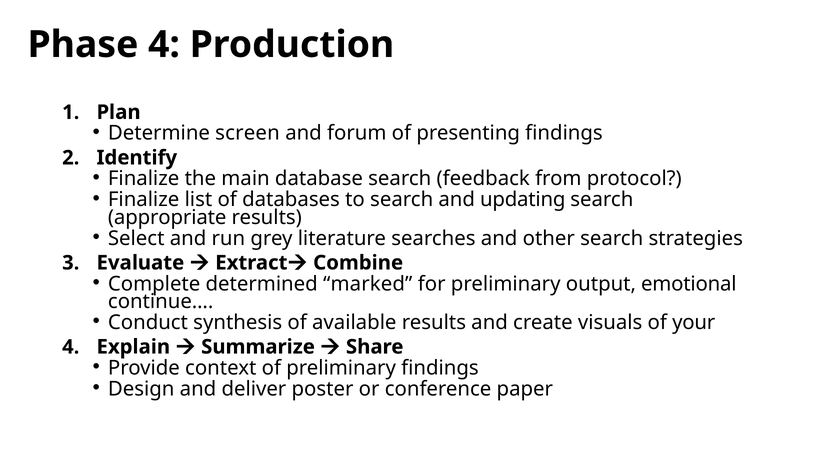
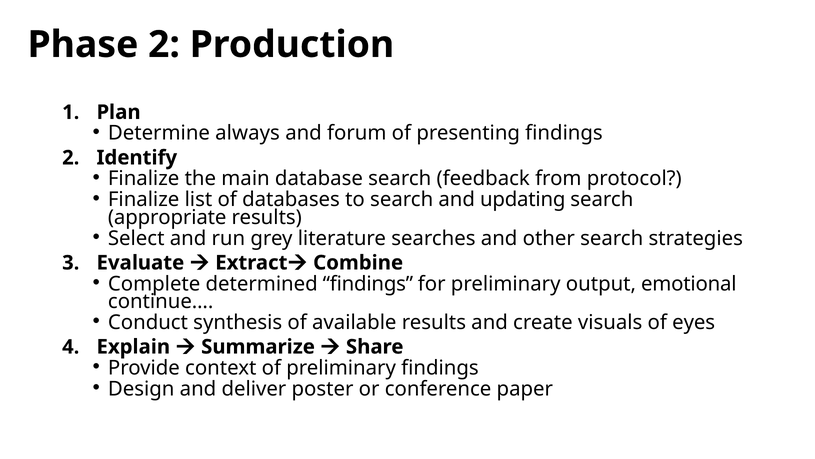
Phase 4: 4 -> 2
screen: screen -> always
determined marked: marked -> findings
your: your -> eyes
